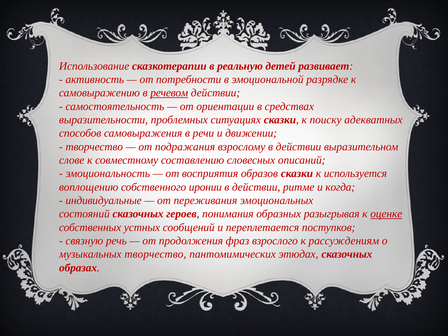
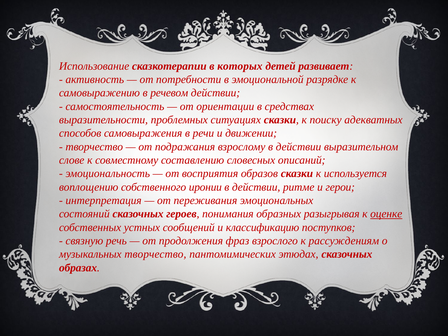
реальную: реальную -> которых
речевом underline: present -> none
когда: когда -> герои
индивидуальные: индивидуальные -> интерпретация
переплетается: переплетается -> классификацию
